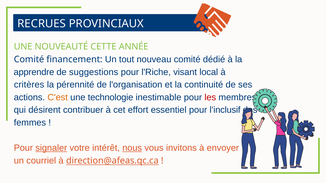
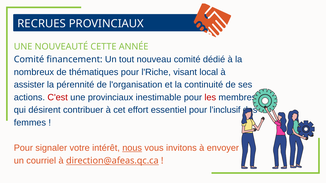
apprendre: apprendre -> nombreux
suggestions: suggestions -> thématiques
critères: critères -> assister
C'est colour: orange -> red
une technologie: technologie -> provinciaux
signaler underline: present -> none
